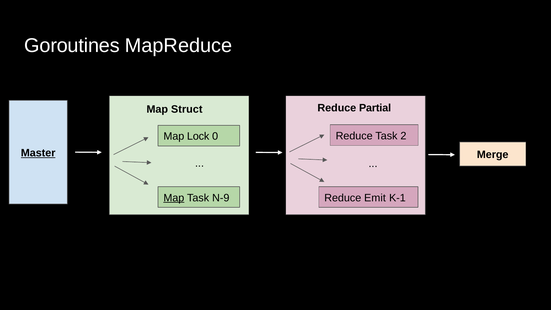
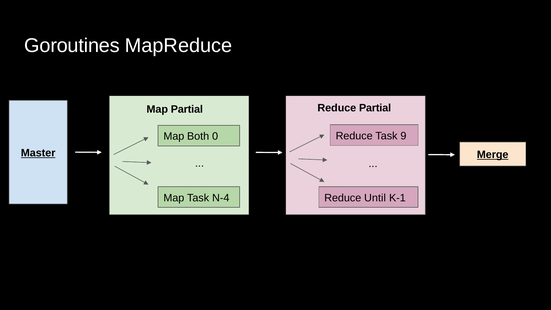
Map Struct: Struct -> Partial
2: 2 -> 9
Lock: Lock -> Both
Merge underline: none -> present
Map at (174, 198) underline: present -> none
N-9: N-9 -> N-4
Emit: Emit -> Until
